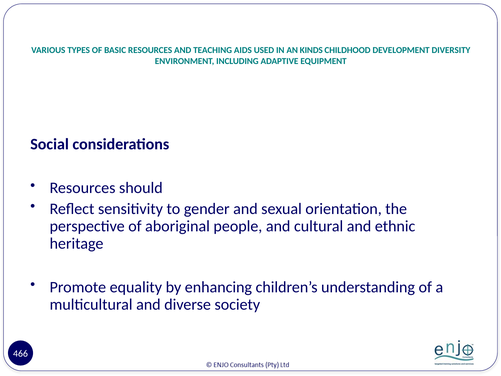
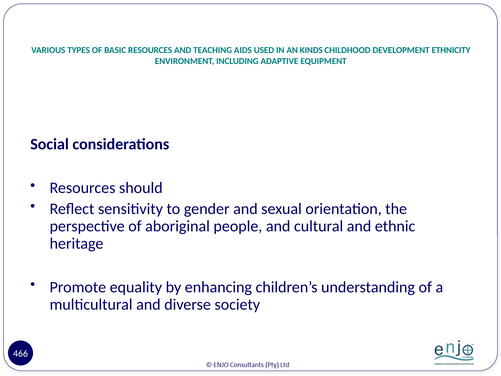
DIVERSITY: DIVERSITY -> ETHNICITY
